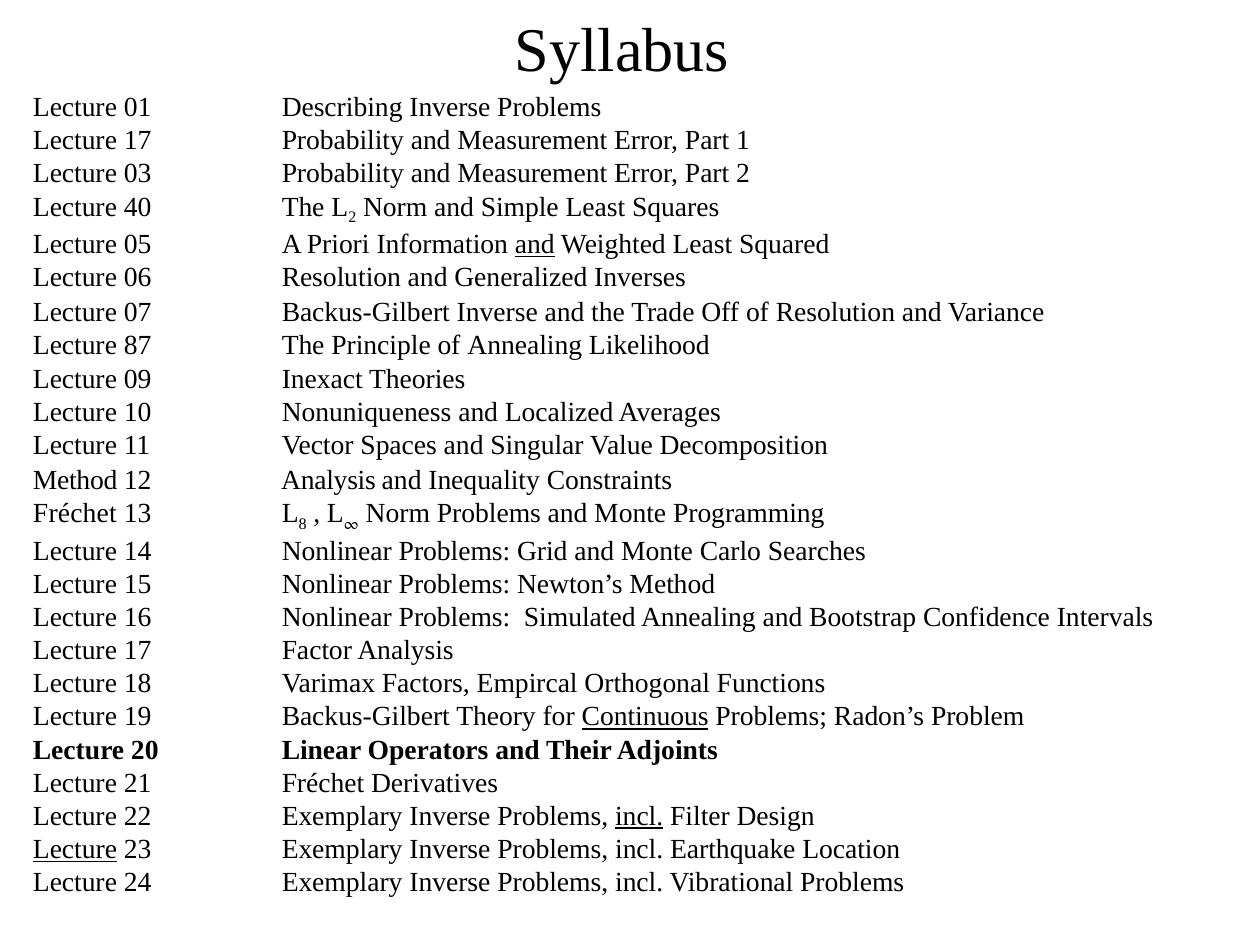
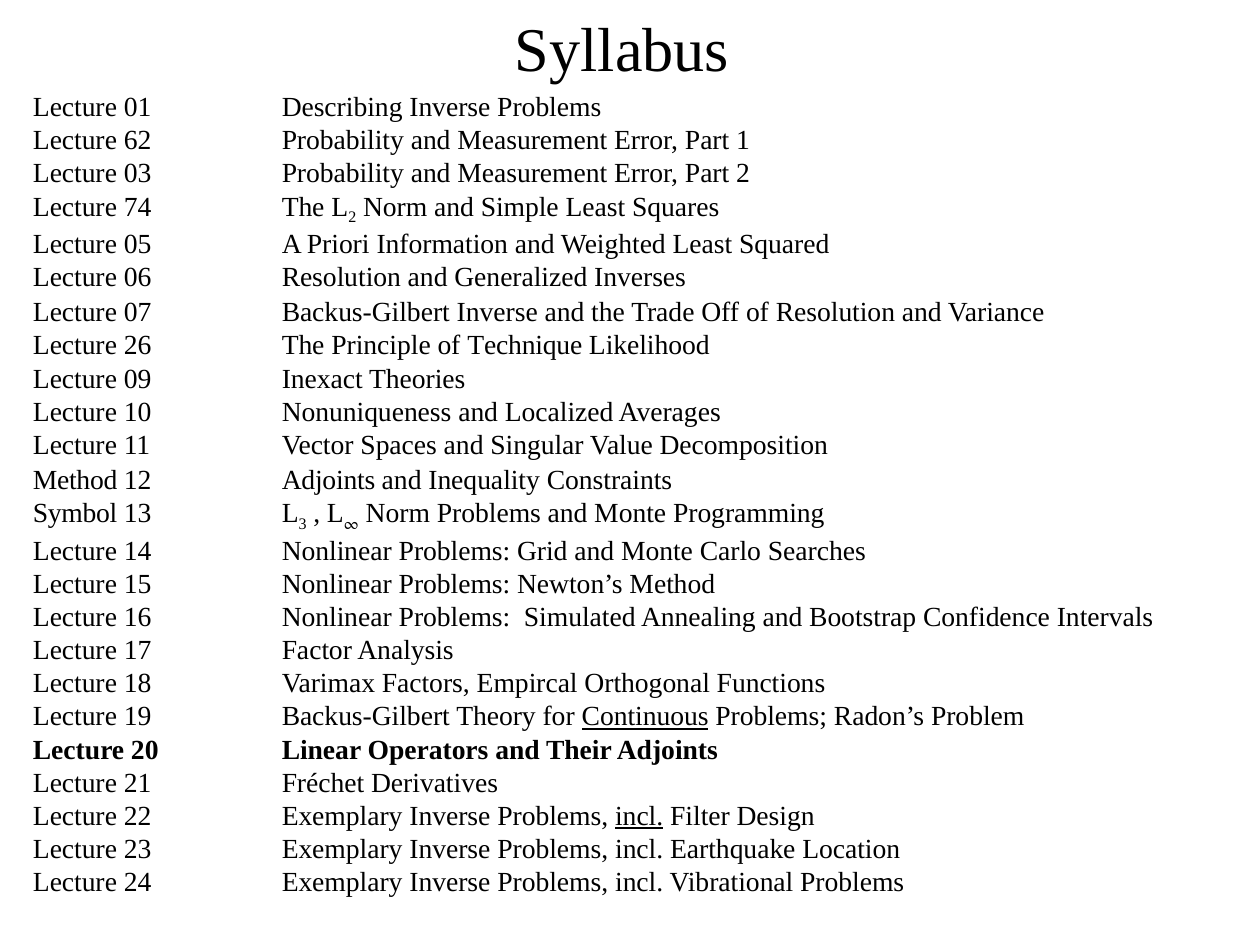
17 at (138, 141): 17 -> 62
40: 40 -> 74
and at (535, 245) underline: present -> none
87: 87 -> 26
of Annealing: Annealing -> Technique
12 Analysis: Analysis -> Adjoints
Fréchet at (75, 513): Fréchet -> Symbol
8: 8 -> 3
Lecture at (75, 849) underline: present -> none
